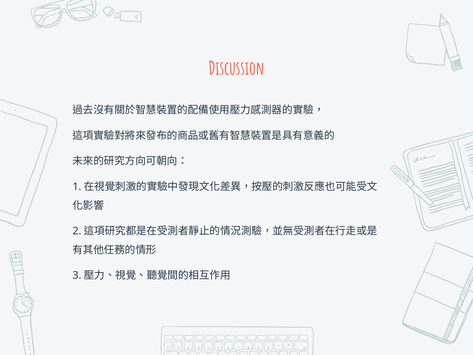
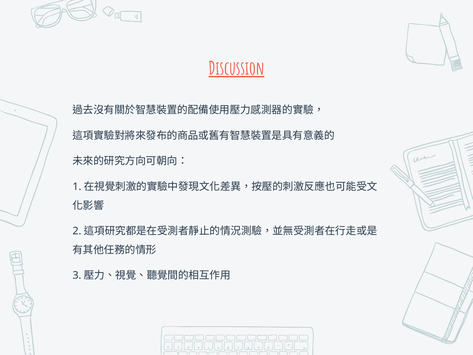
Discussion underline: none -> present
